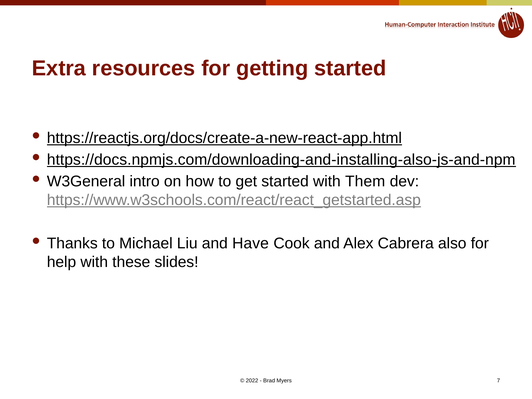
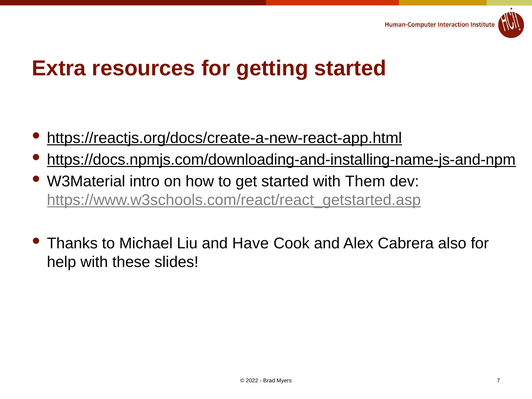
https://docs.npmjs.com/downloading-and-installing-also-js-and-npm: https://docs.npmjs.com/downloading-and-installing-also-js-and-npm -> https://docs.npmjs.com/downloading-and-installing-name-js-and-npm
W3General: W3General -> W3Material
